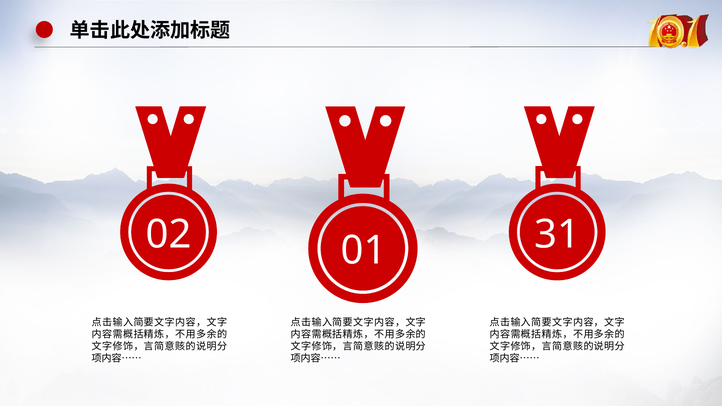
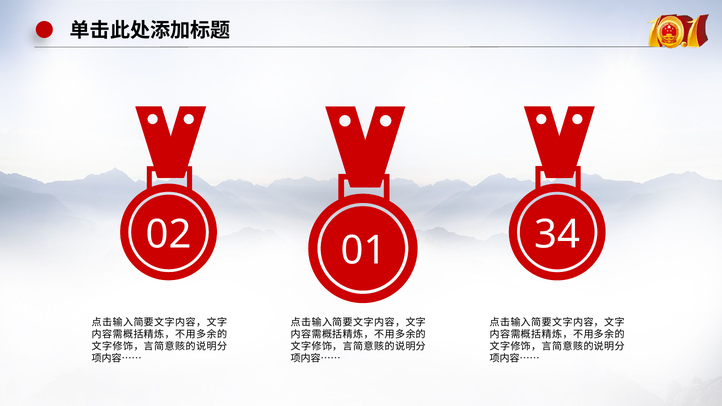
31: 31 -> 34
